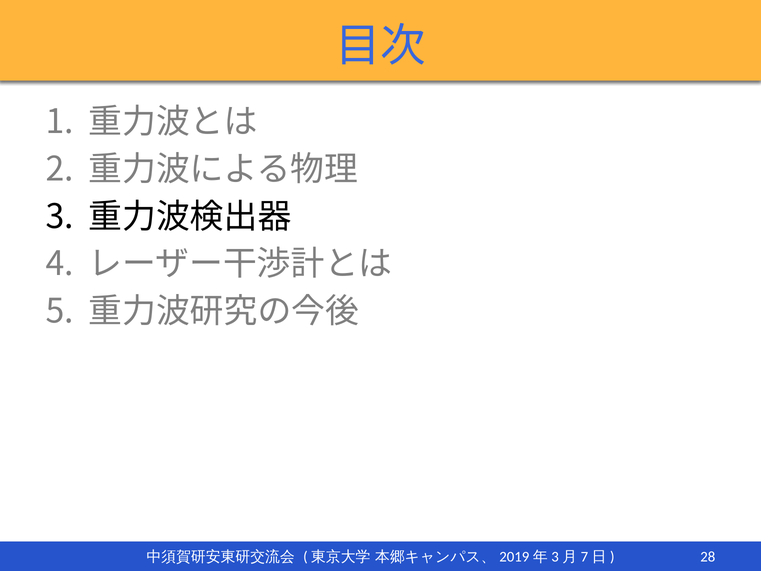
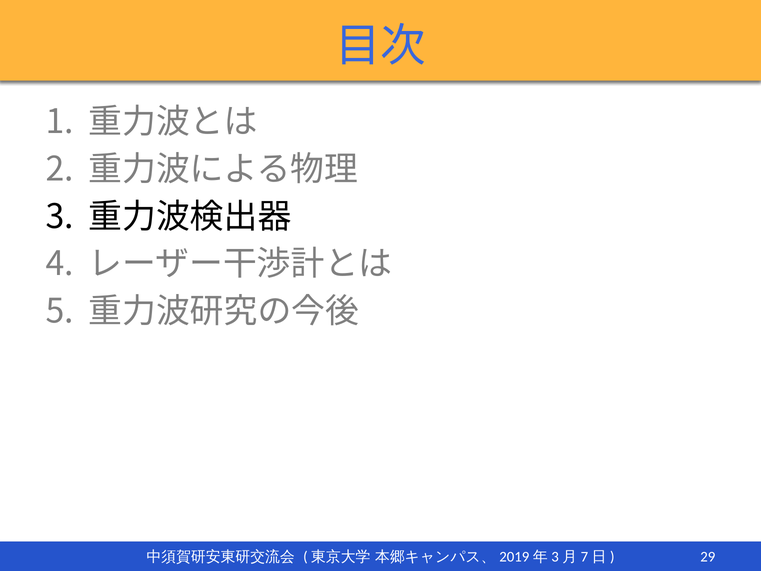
28: 28 -> 29
